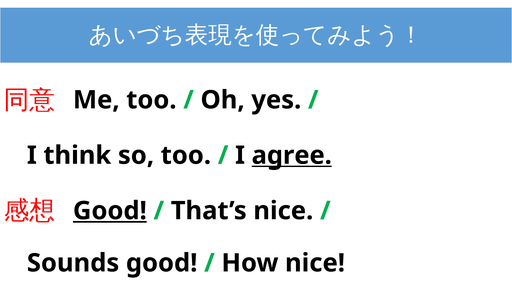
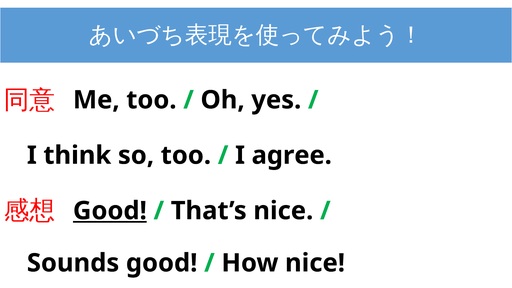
agree underline: present -> none
